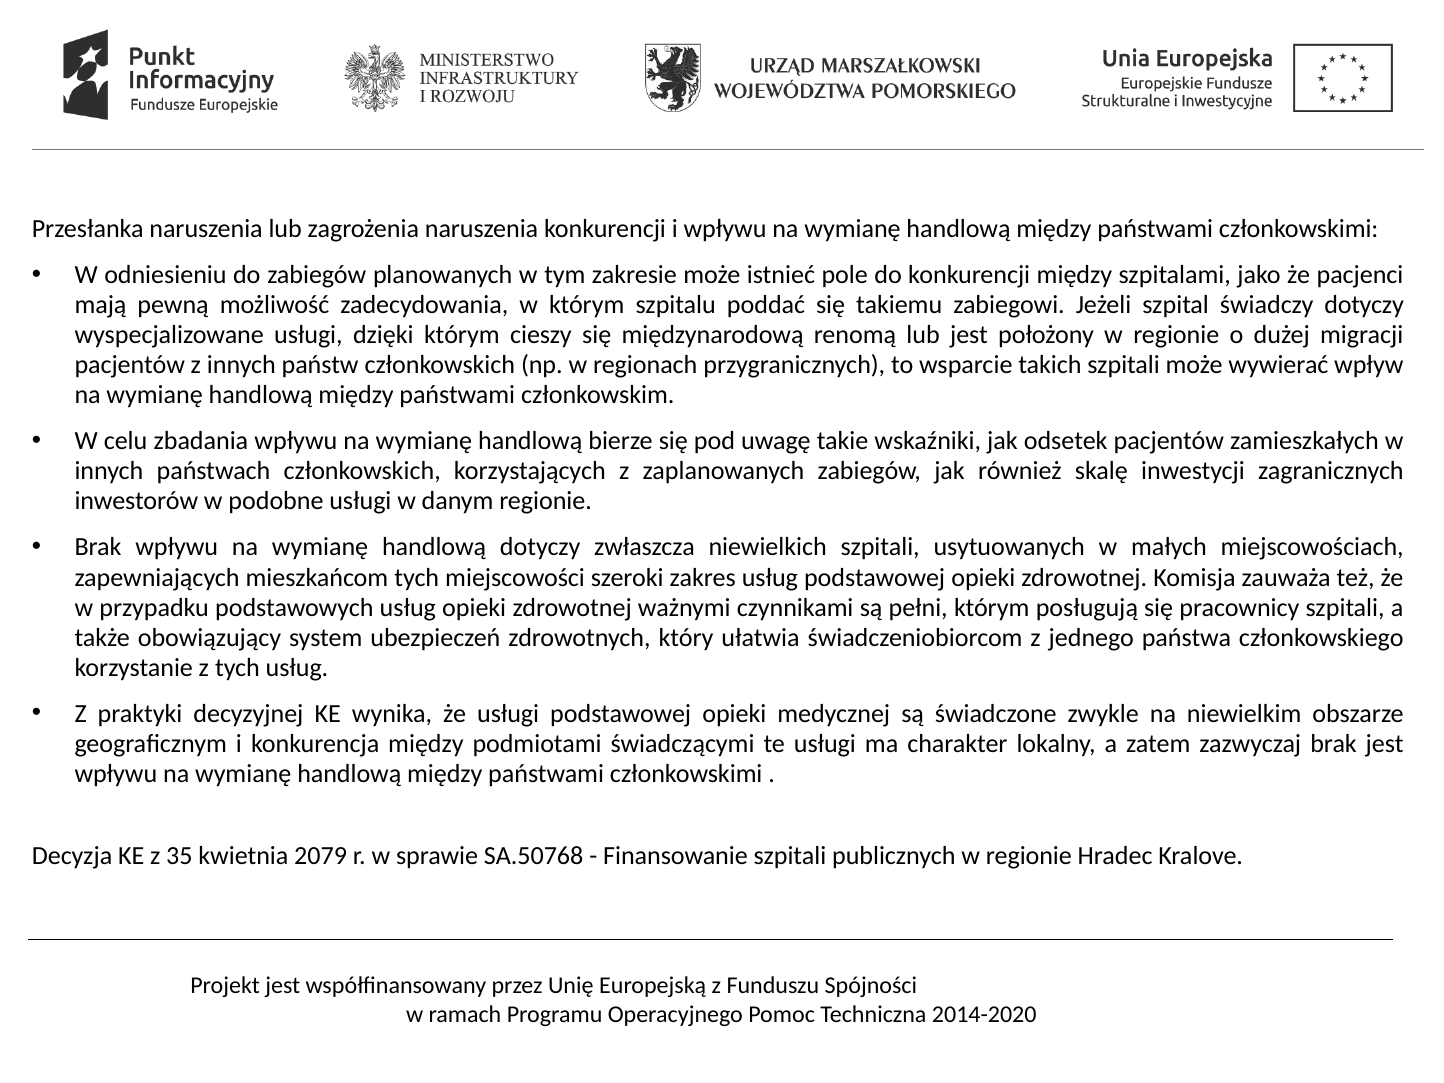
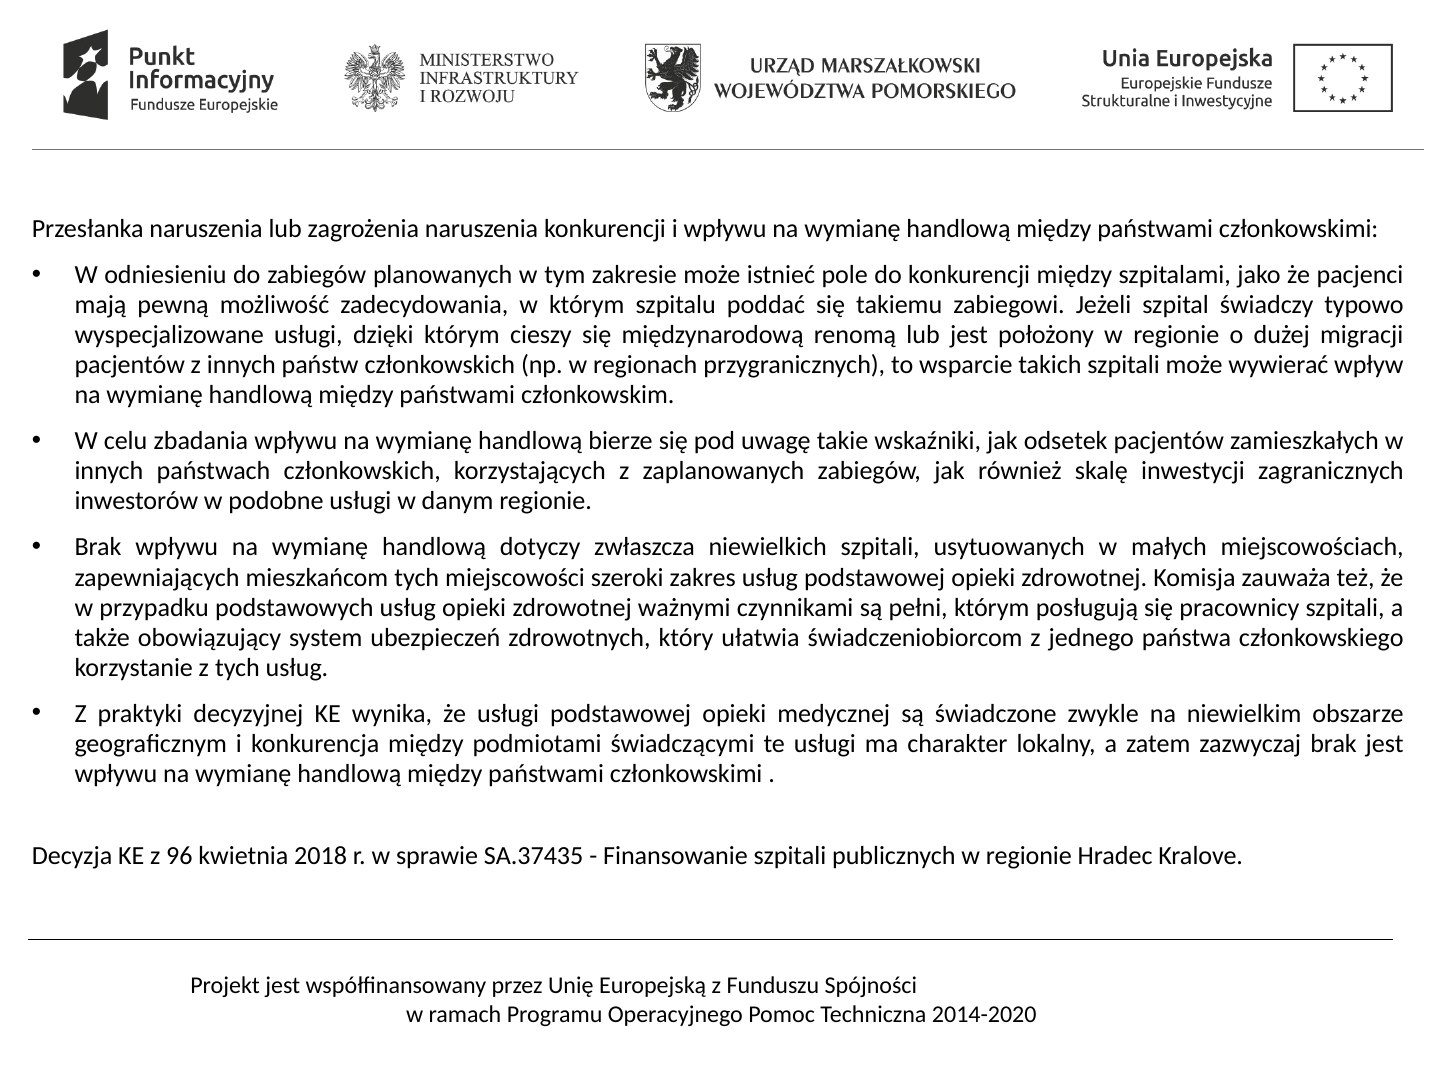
świadczy dotyczy: dotyczy -> typowo
35: 35 -> 96
2079: 2079 -> 2018
SA.50768: SA.50768 -> SA.37435
